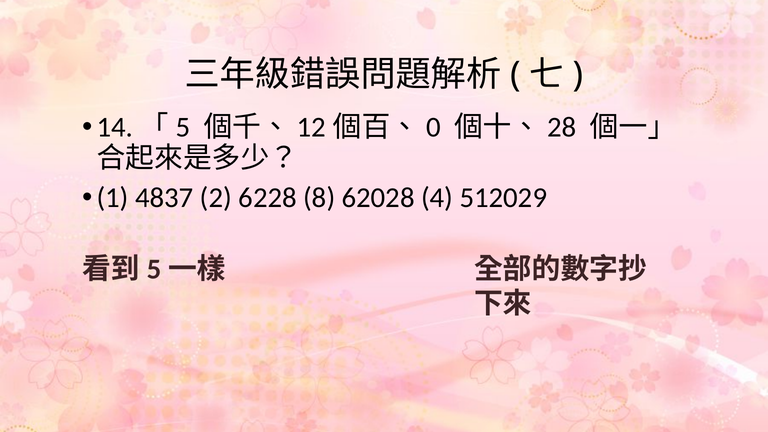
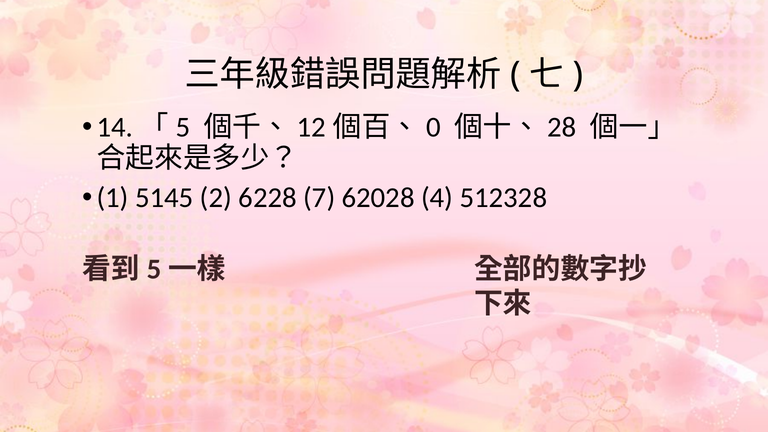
4837: 4837 -> 5145
8: 8 -> 7
512029: 512029 -> 512328
